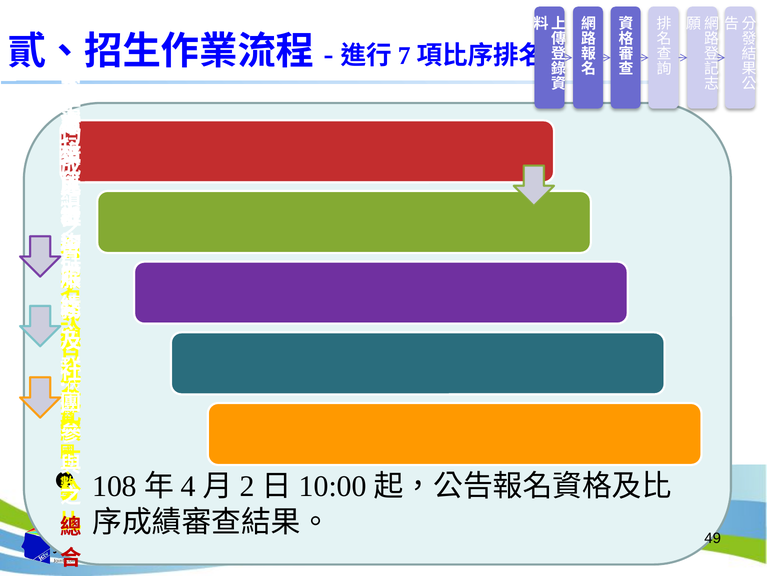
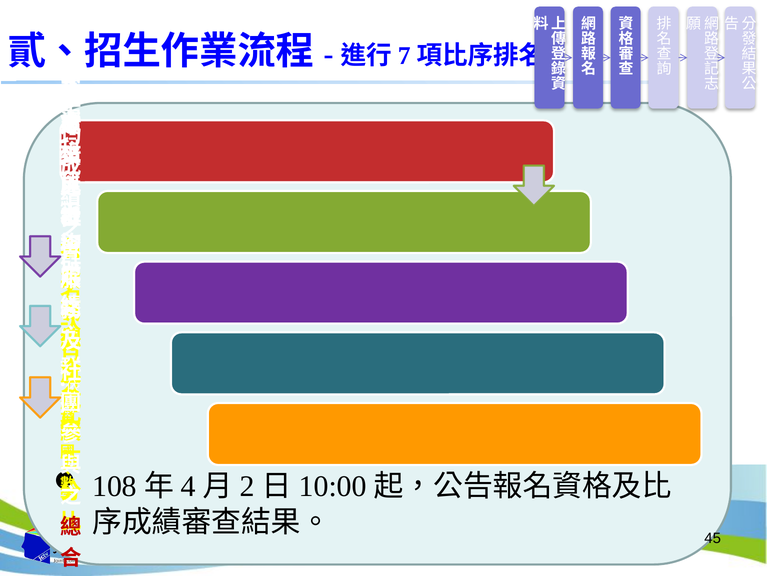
49: 49 -> 45
